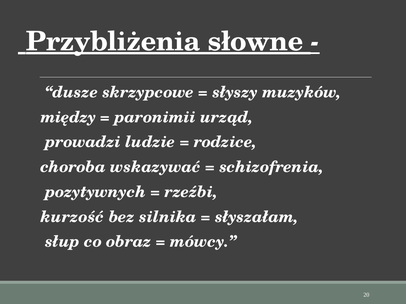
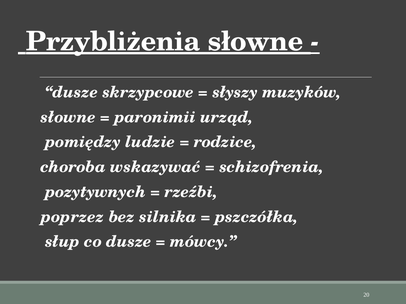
między at (68, 117): między -> słowne
prowadzi: prowadzi -> pomiędzy
kurzość: kurzość -> poprzez
słyszałam: słyszałam -> pszczółka
co obraz: obraz -> dusze
